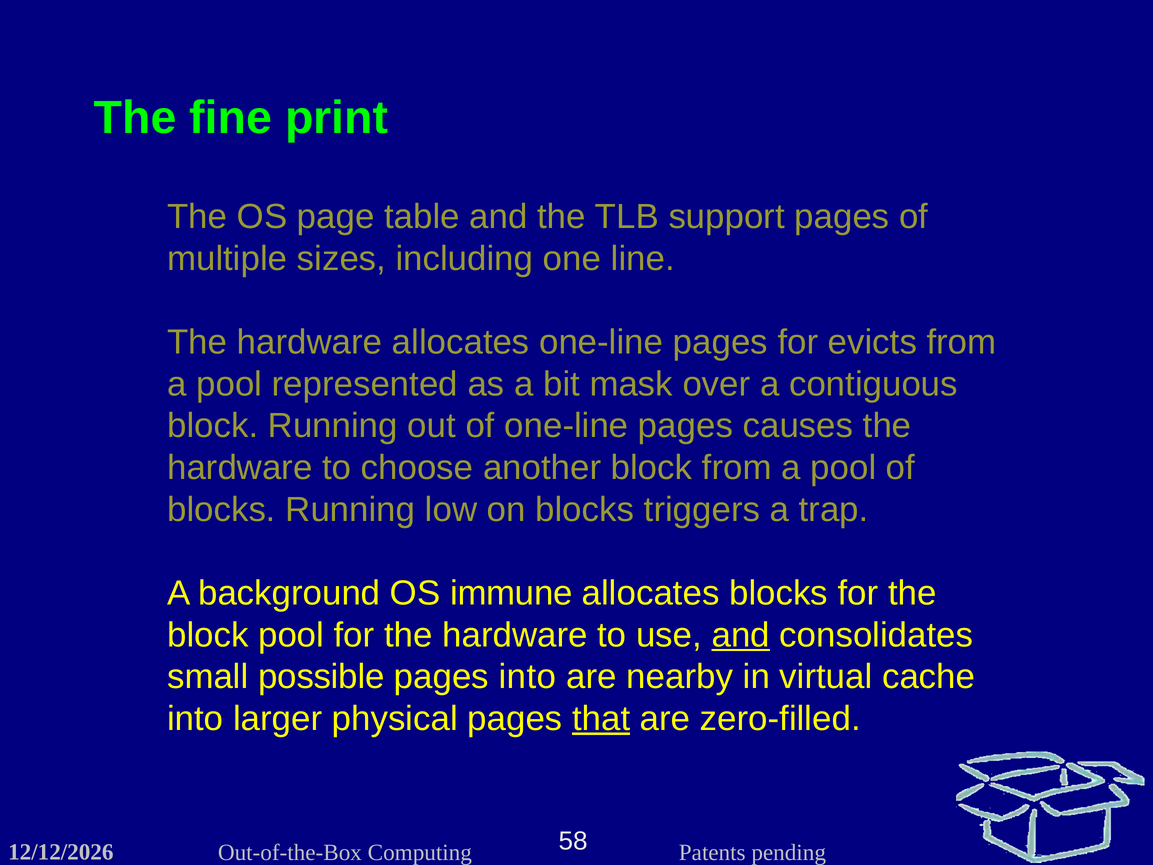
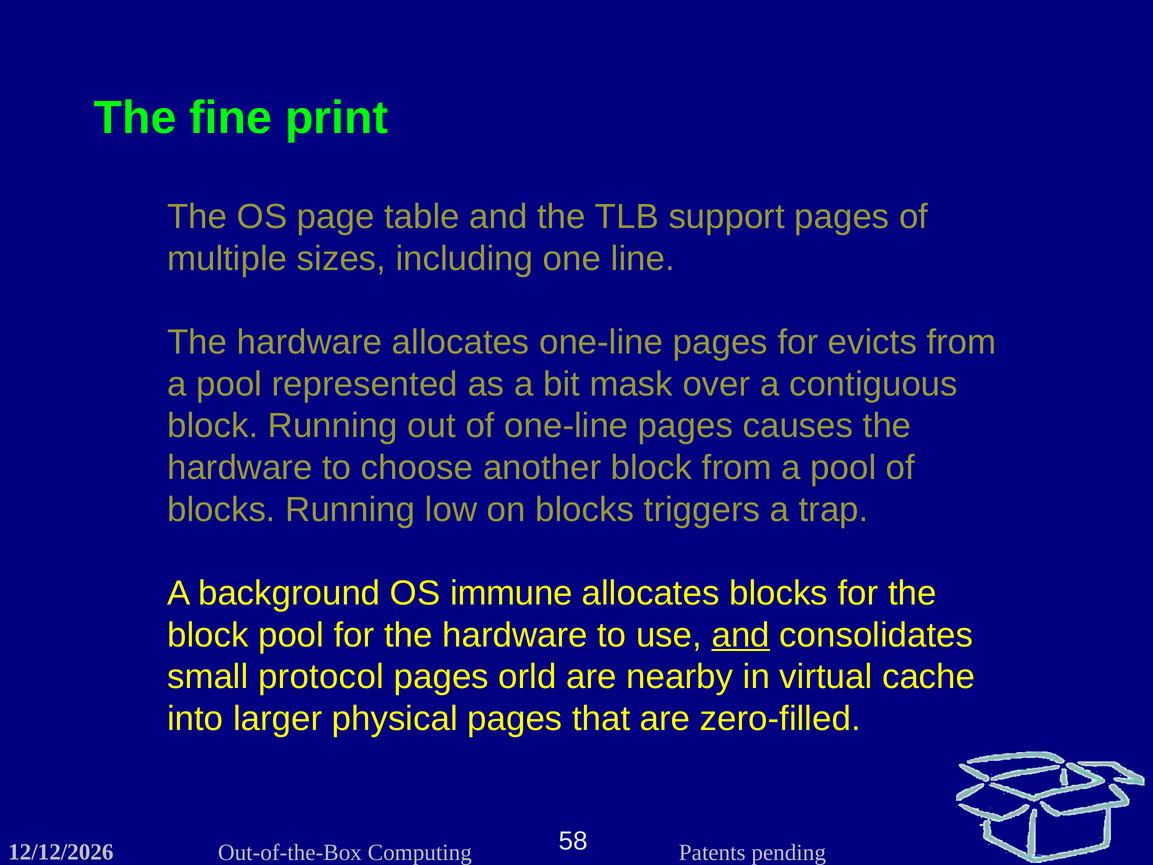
possible: possible -> protocol
pages into: into -> orld
that underline: present -> none
